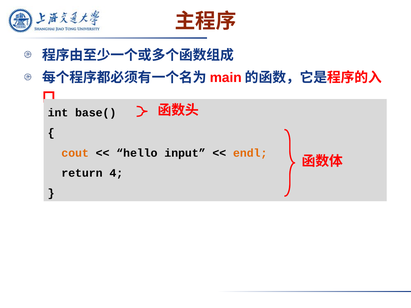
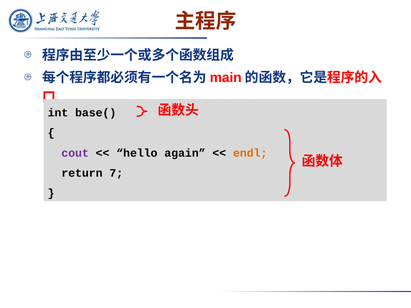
cout colour: orange -> purple
input: input -> again
4: 4 -> 7
